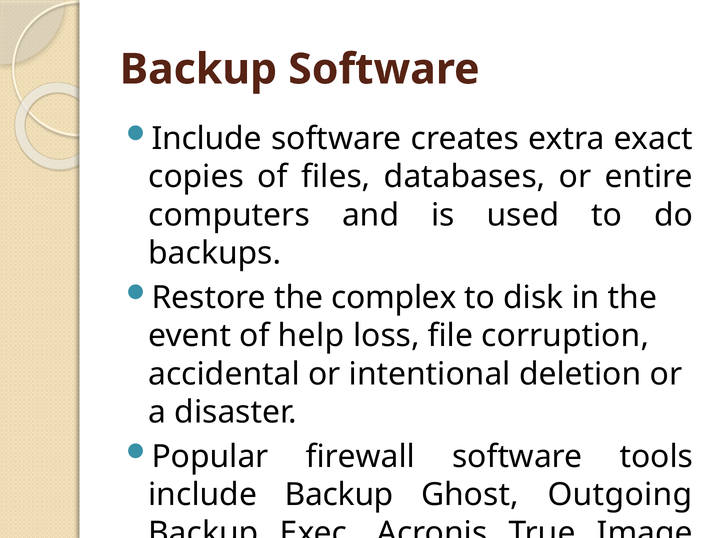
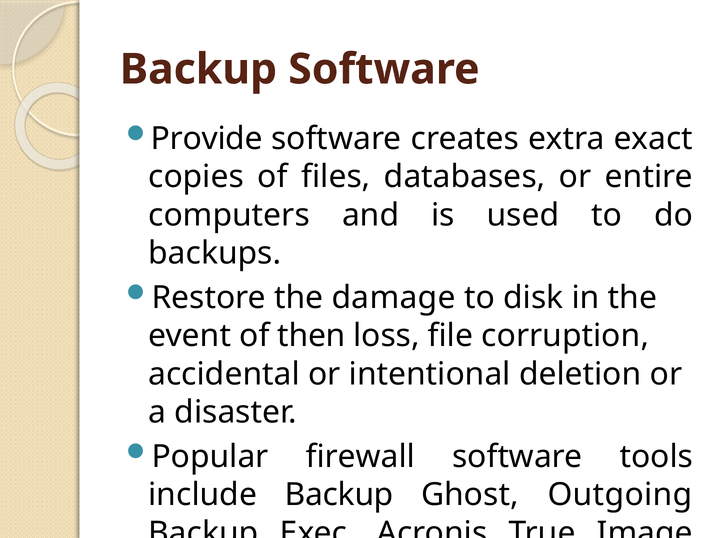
Include at (207, 138): Include -> Provide
complex: complex -> damage
help: help -> then
